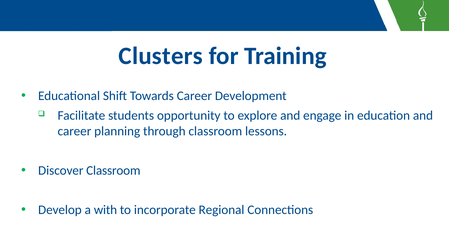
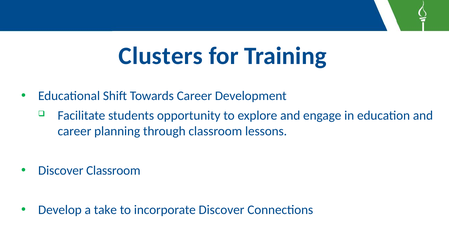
with: with -> take
incorporate Regional: Regional -> Discover
